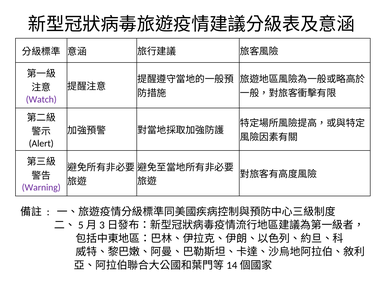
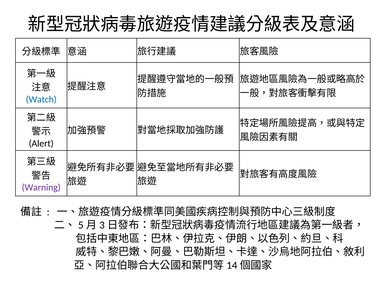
Watch colour: purple -> blue
